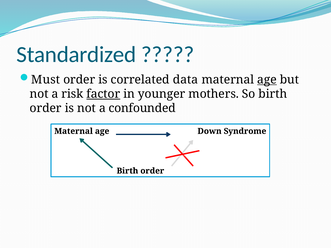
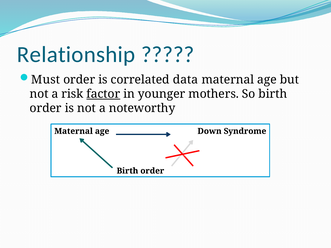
Standardized: Standardized -> Relationship
age at (267, 80) underline: present -> none
confounded: confounded -> noteworthy
